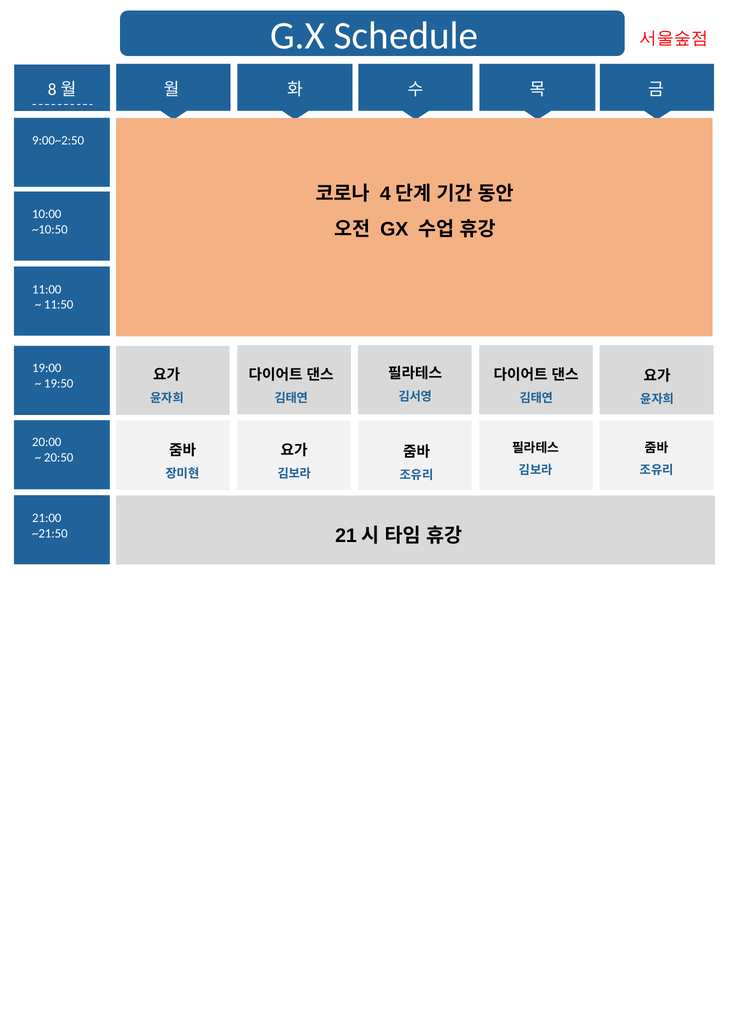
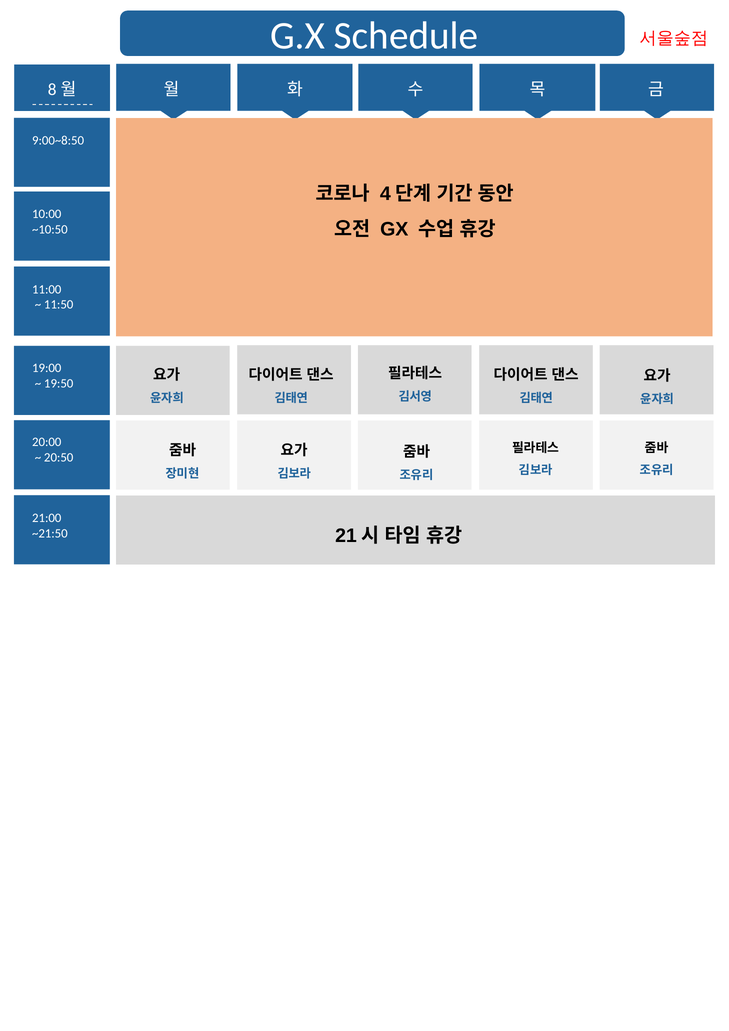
9:00~2:50: 9:00~2:50 -> 9:00~8:50
